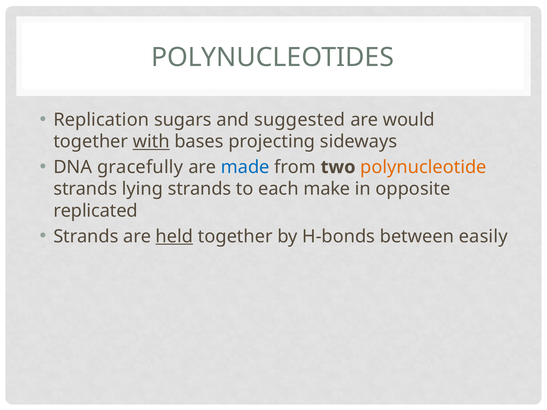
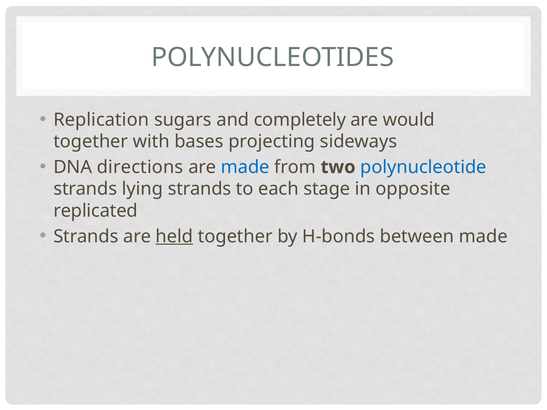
suggested: suggested -> completely
with underline: present -> none
gracefully: gracefully -> directions
polynucleotide colour: orange -> blue
make: make -> stage
between easily: easily -> made
